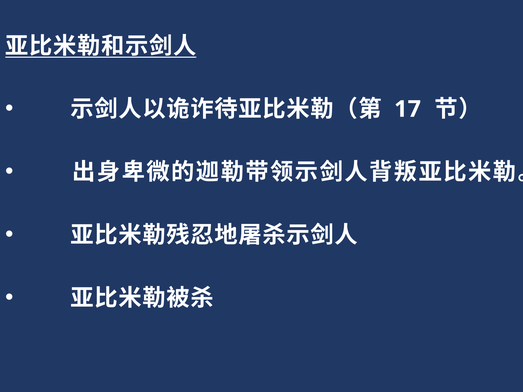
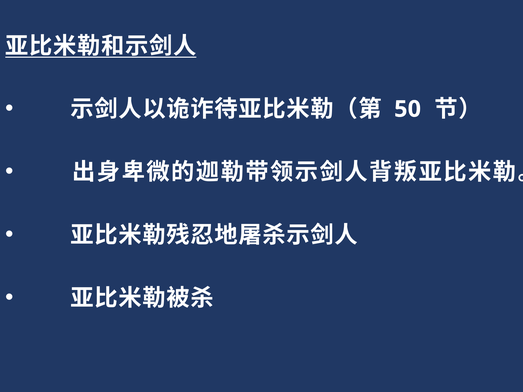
17: 17 -> 50
